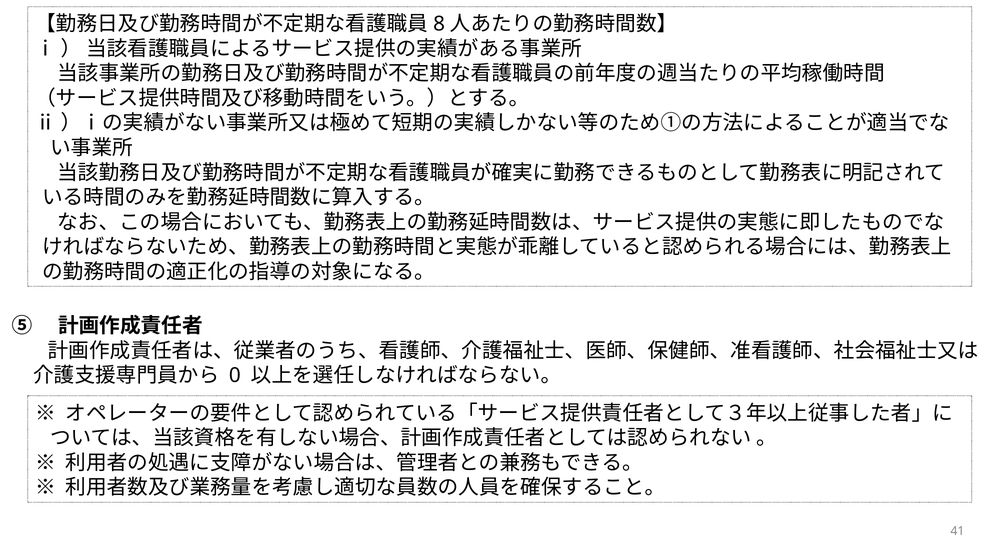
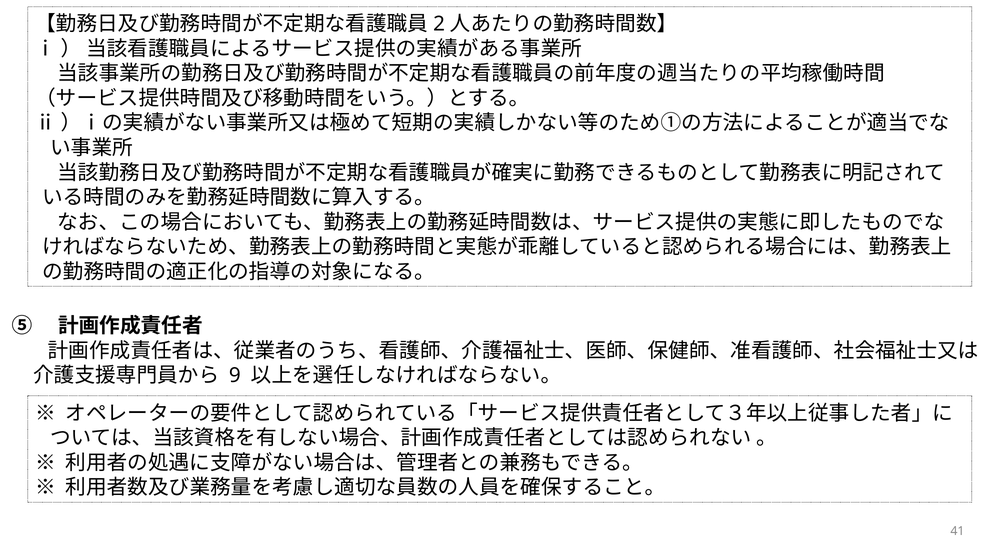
8: 8 -> 2
0: 0 -> 9
